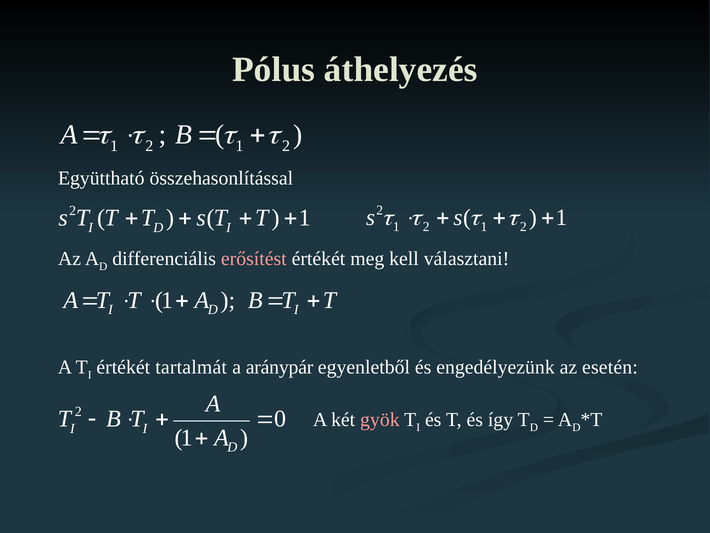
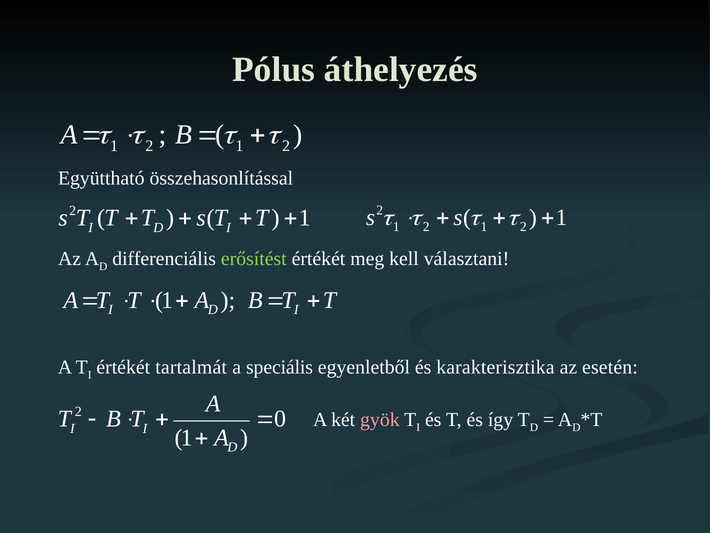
erősítést colour: pink -> light green
aránypár: aránypár -> speciális
engedélyezünk: engedélyezünk -> karakterisztika
